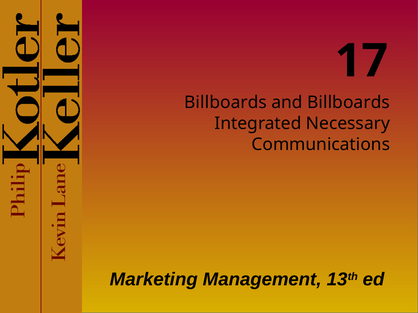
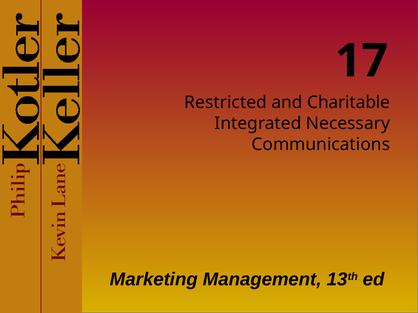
Billboards at (226, 103): Billboards -> Restricted
and Billboards: Billboards -> Charitable
